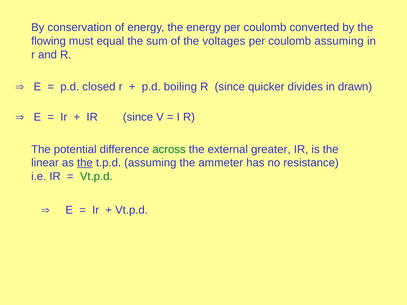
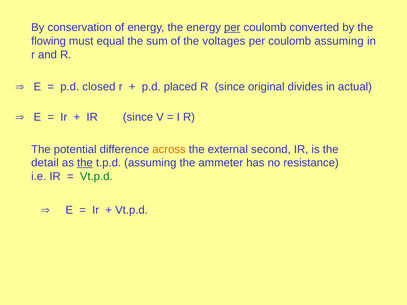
per at (232, 28) underline: none -> present
boiling: boiling -> placed
quicker: quicker -> original
drawn: drawn -> actual
across colour: green -> orange
greater: greater -> second
linear: linear -> detail
